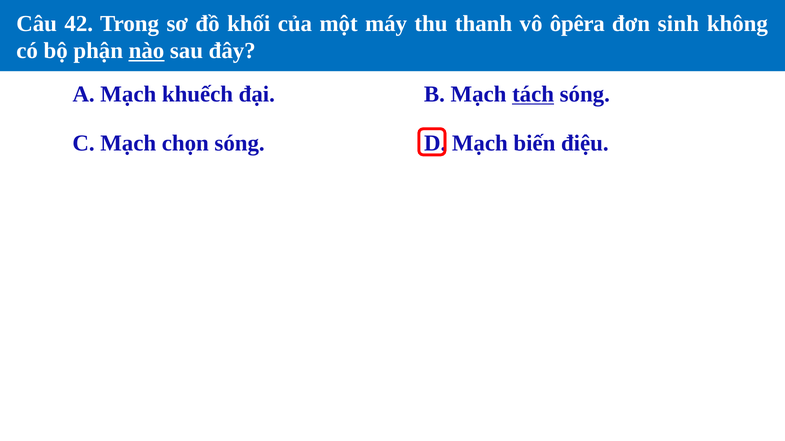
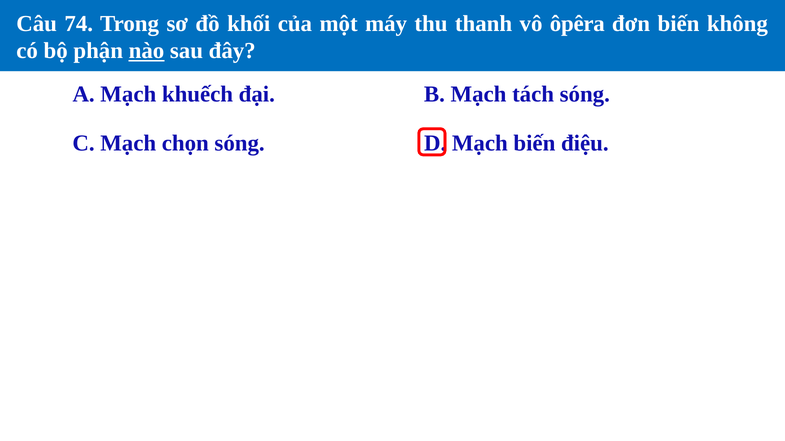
42: 42 -> 74
đơn sinh: sinh -> biến
tách underline: present -> none
